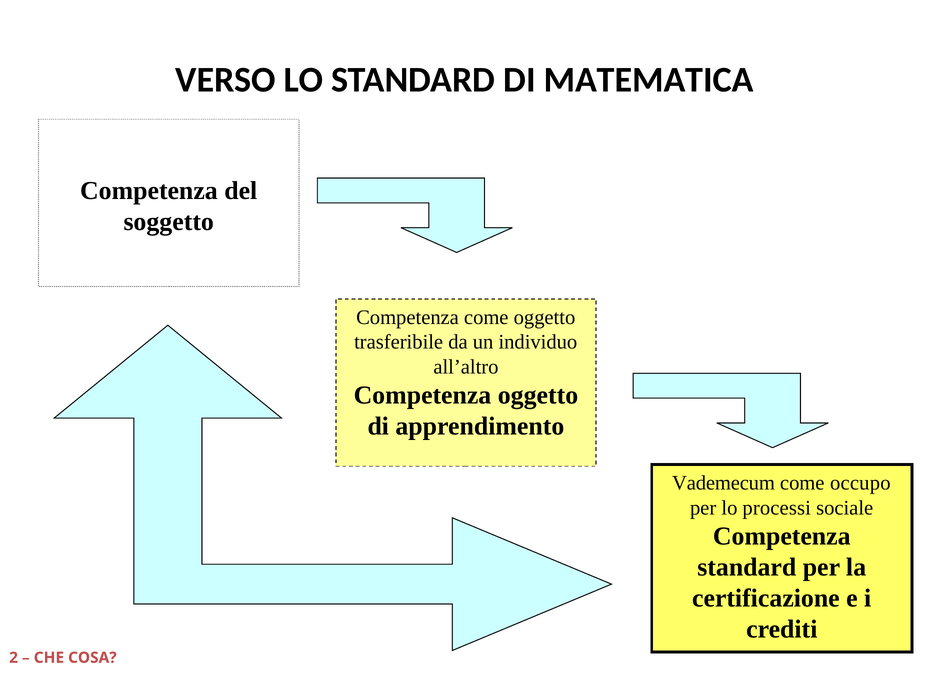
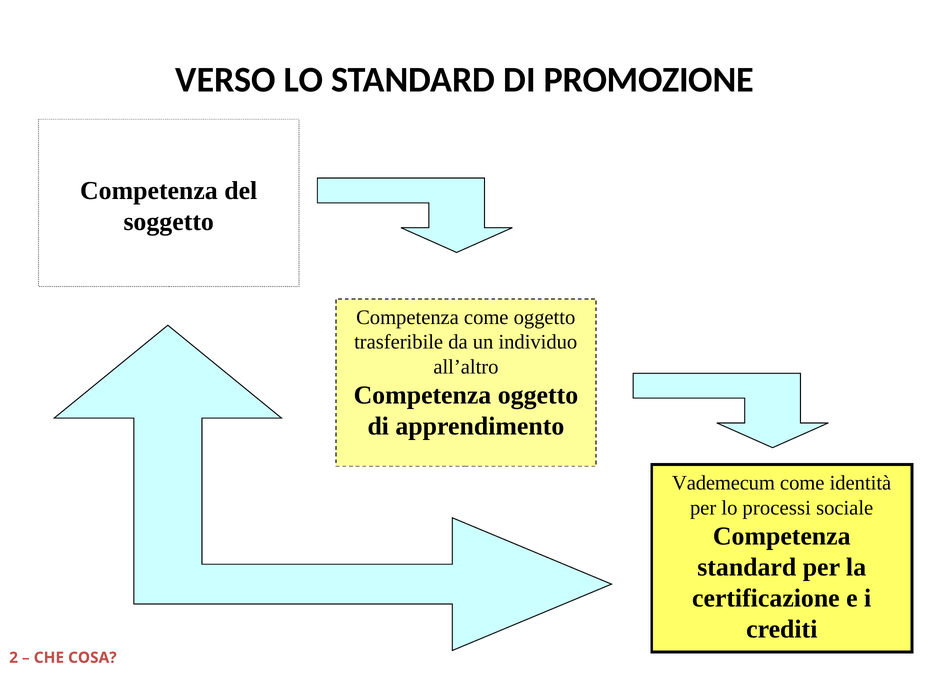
MATEMATICA: MATEMATICA -> PROMOZIONE
occupo: occupo -> identità
